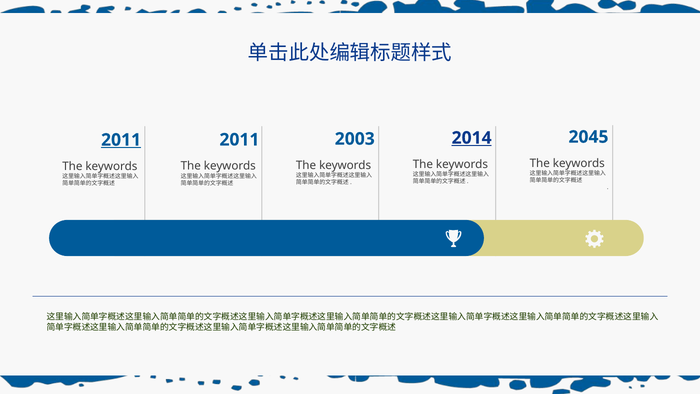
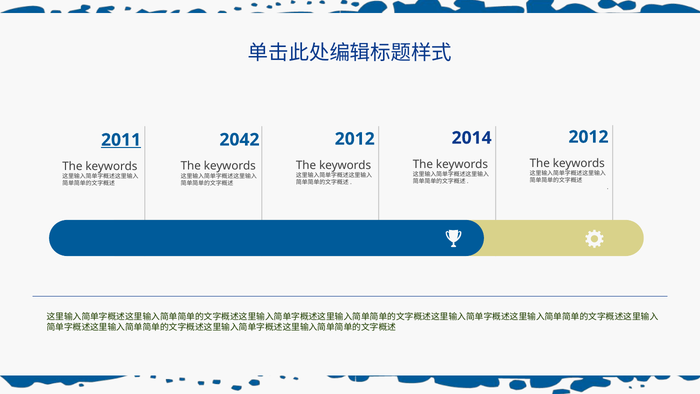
2045 at (588, 137): 2045 -> 2012
2014 underline: present -> none
2003 at (355, 139): 2003 -> 2012
2011 at (239, 140): 2011 -> 2042
